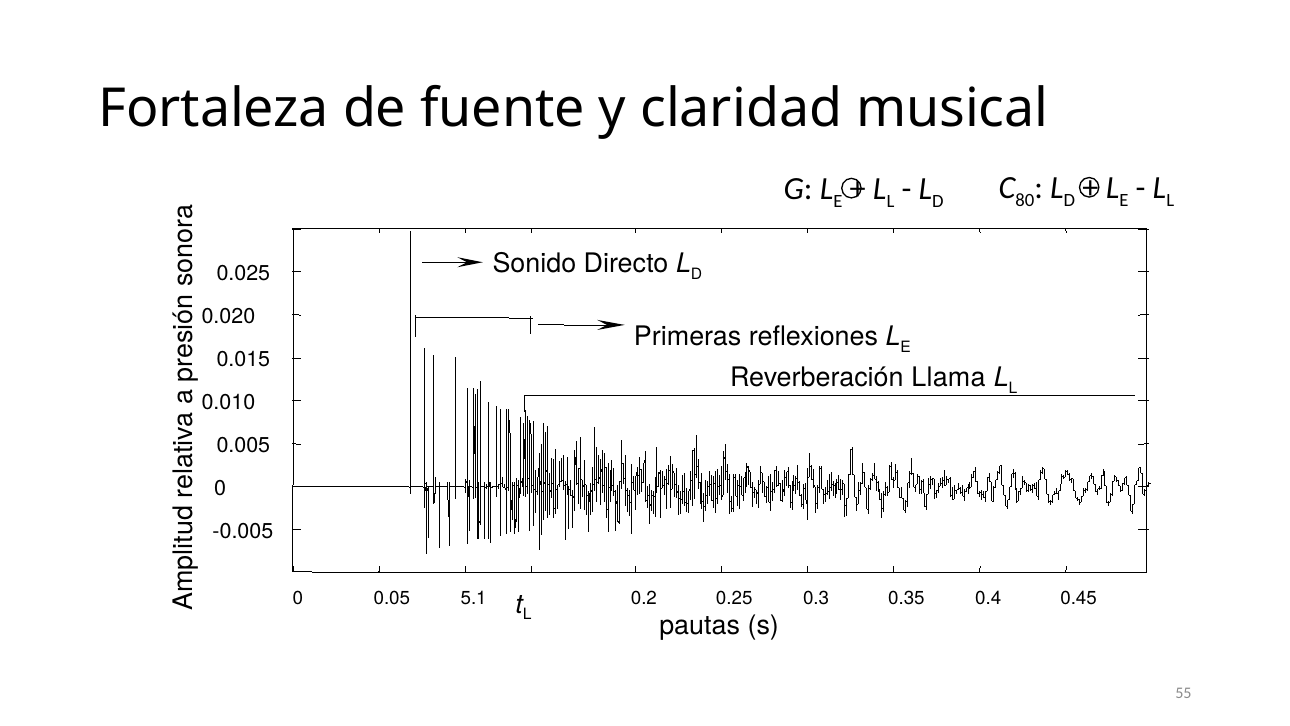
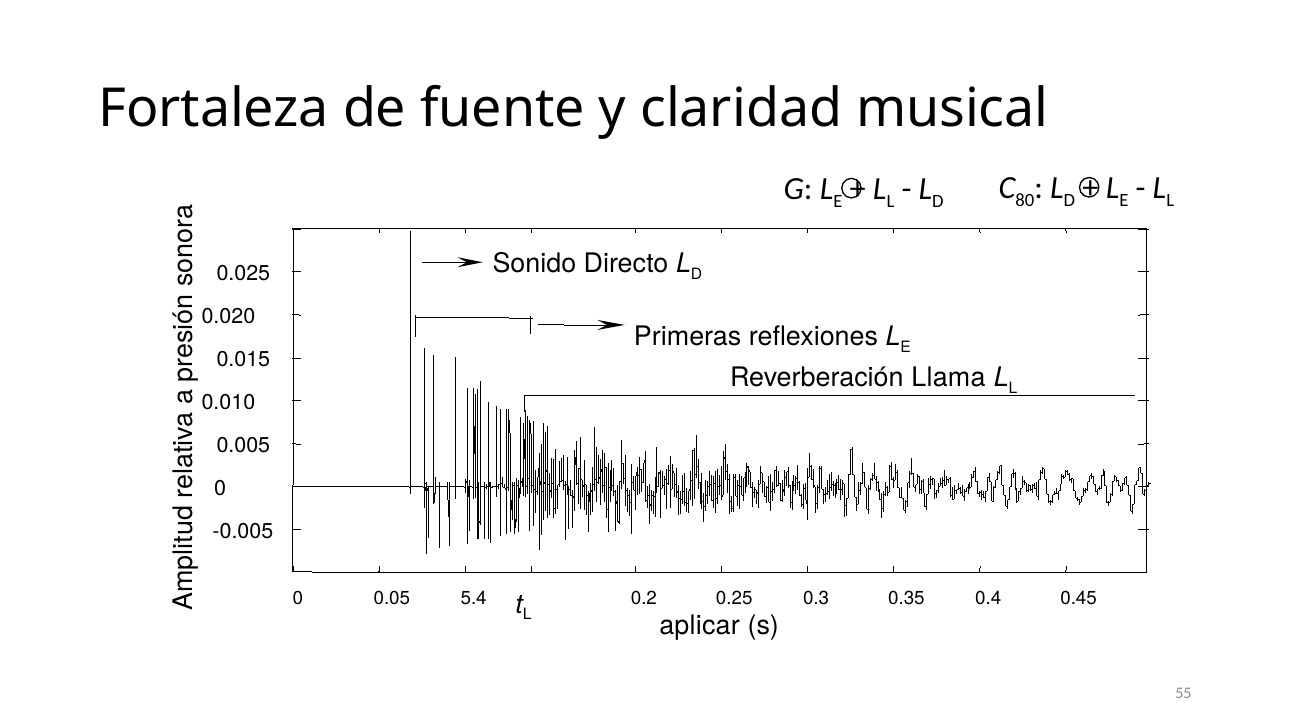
5.1: 5.1 -> 5.4
pautas: pautas -> aplicar
